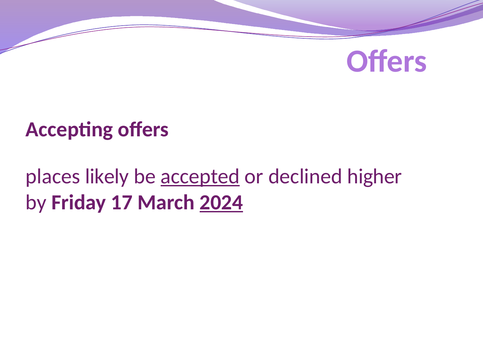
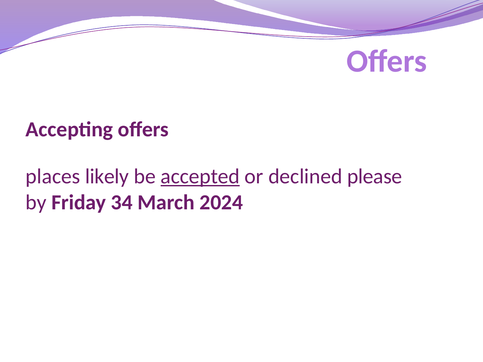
higher: higher -> please
17: 17 -> 34
2024 underline: present -> none
